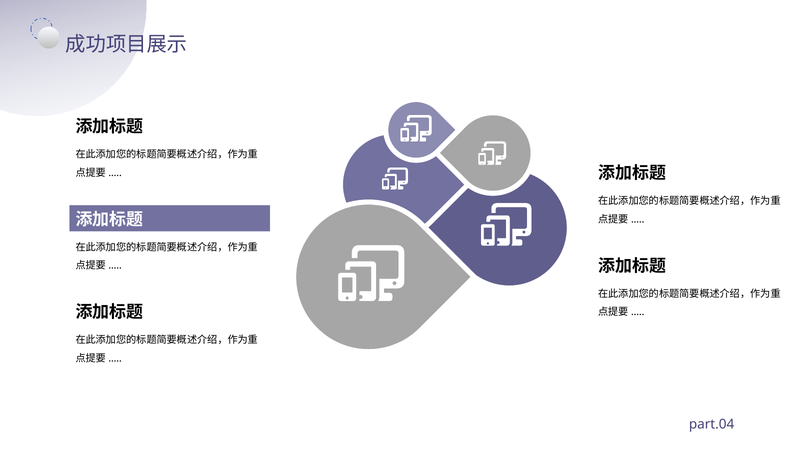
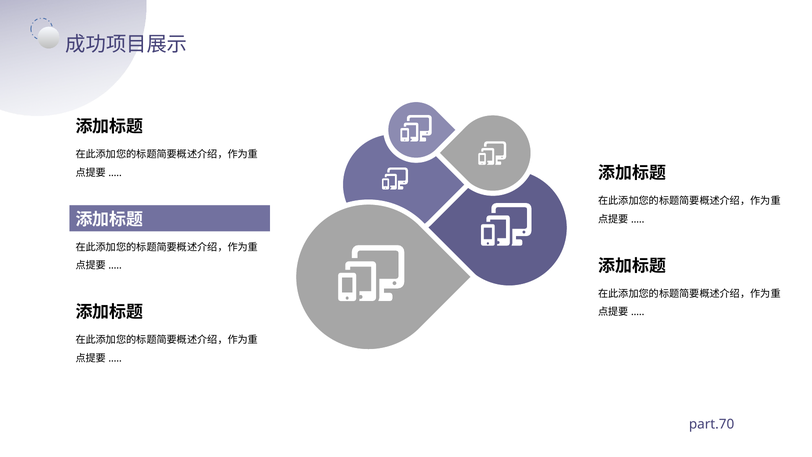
part.04: part.04 -> part.70
